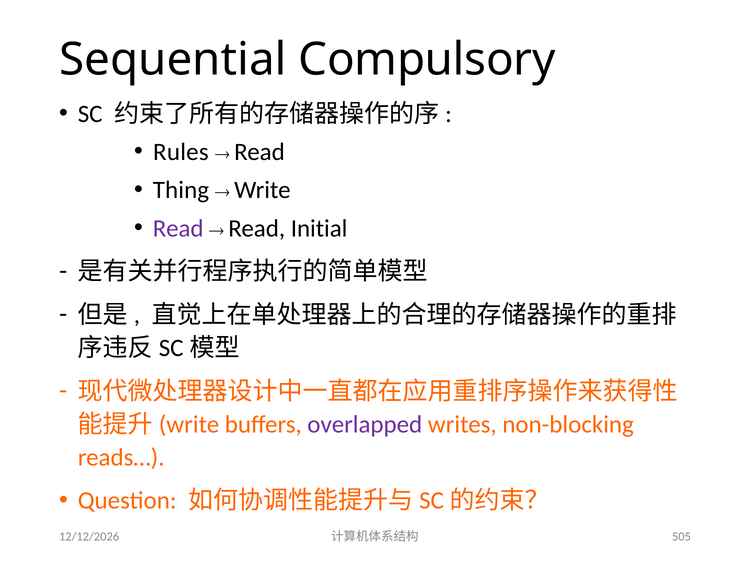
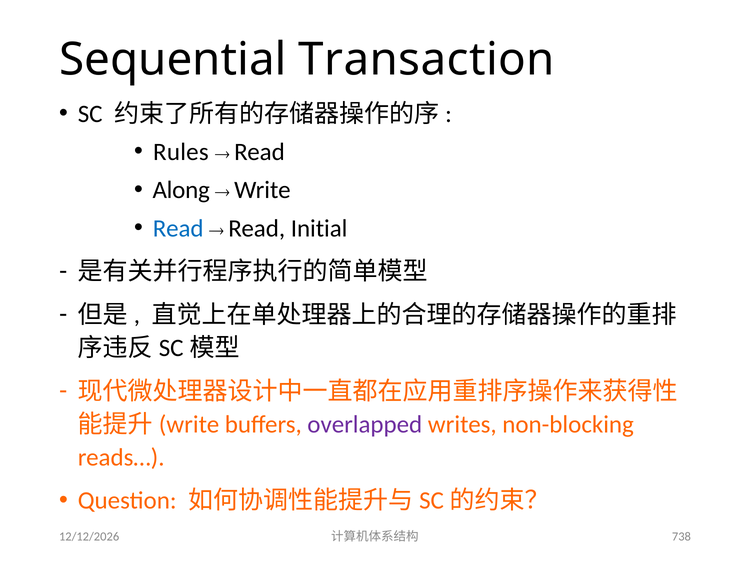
Compulsory: Compulsory -> Transaction
Thing: Thing -> Along
Read at (178, 229) colour: purple -> blue
505: 505 -> 738
